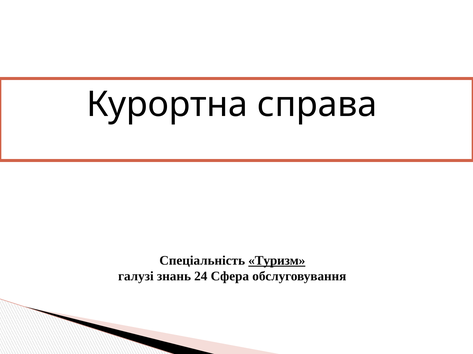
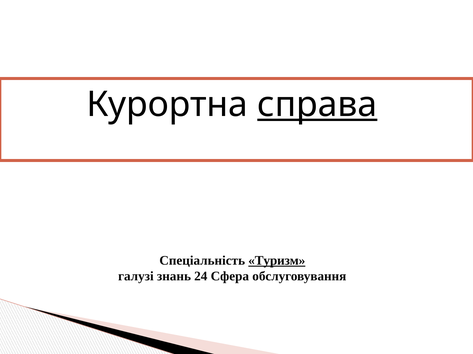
справа underline: none -> present
